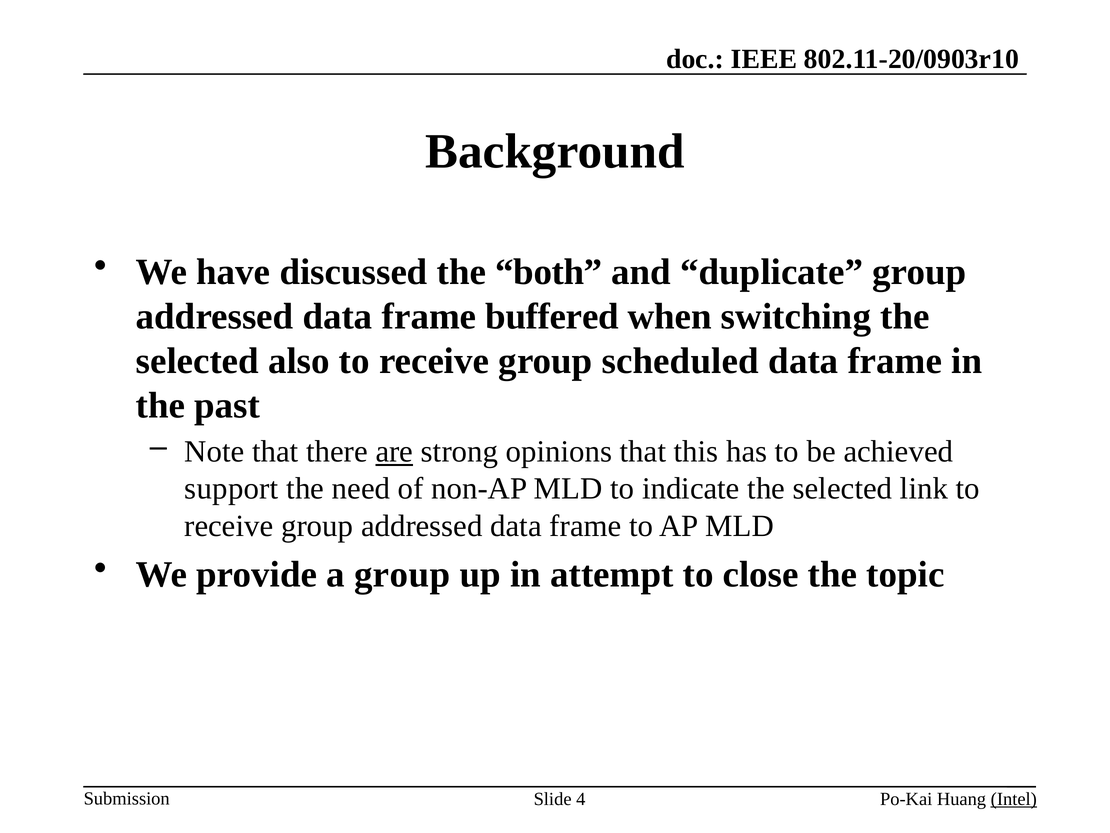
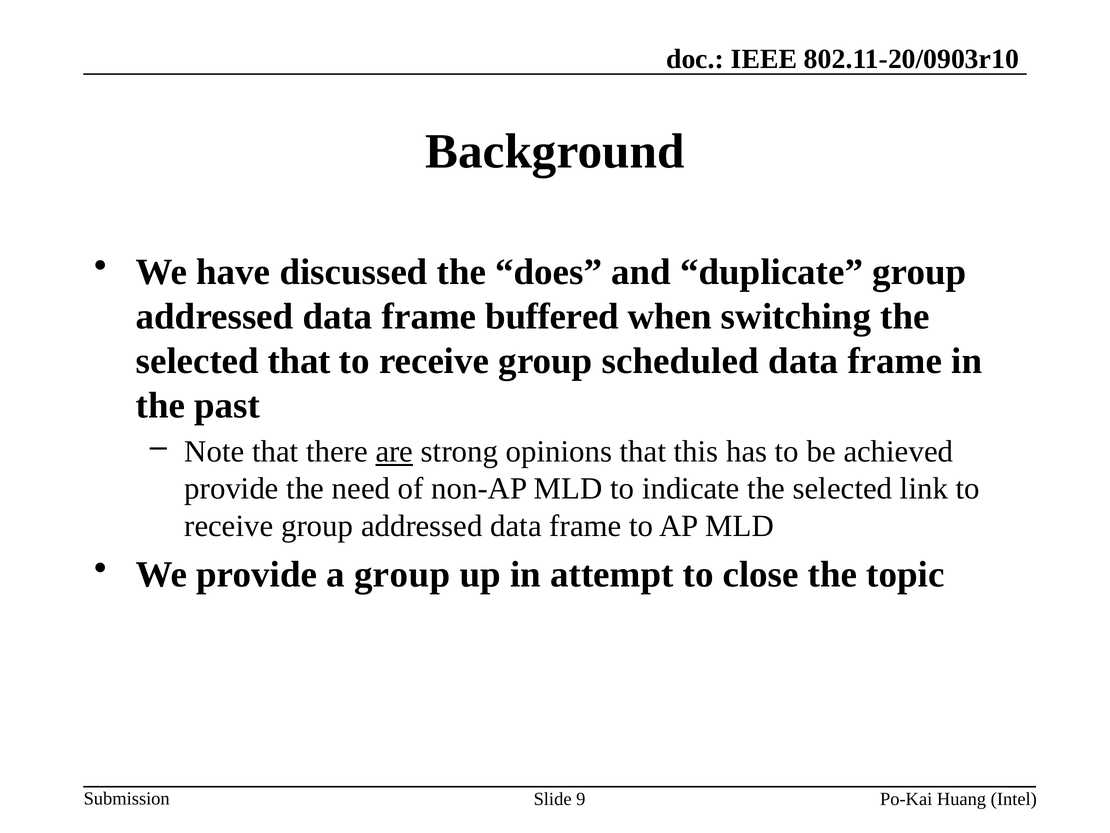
both: both -> does
selected also: also -> that
support at (231, 488): support -> provide
4: 4 -> 9
Intel underline: present -> none
